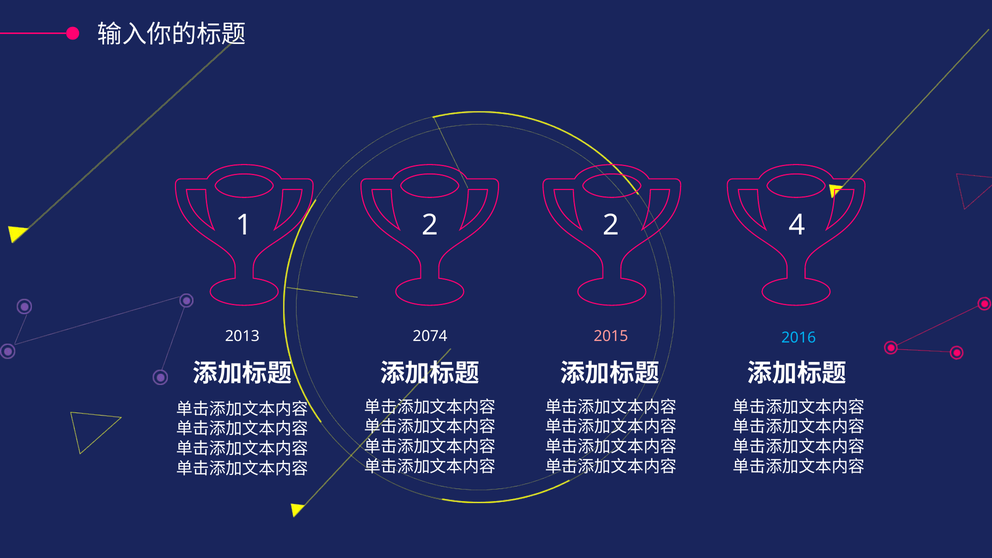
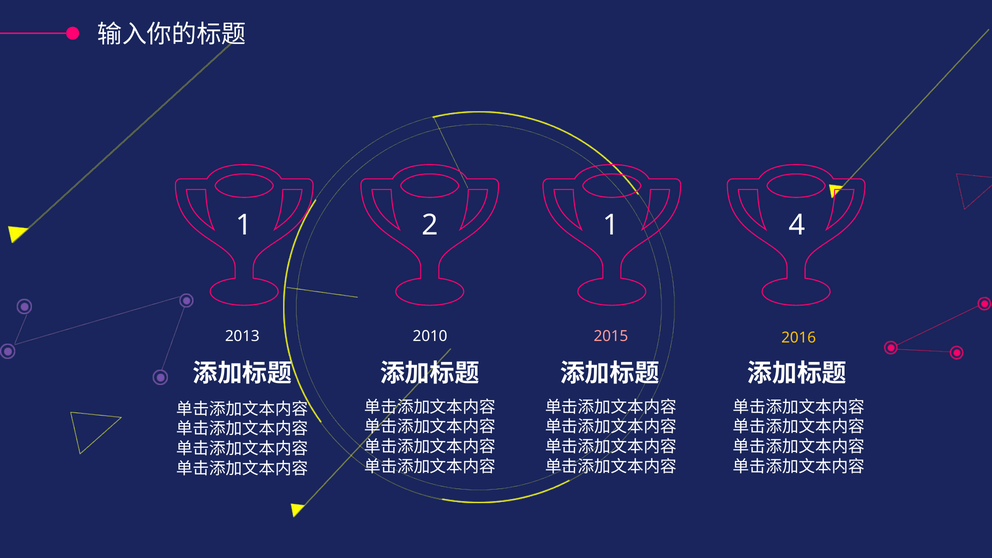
2 2: 2 -> 1
2074: 2074 -> 2010
2016 colour: light blue -> yellow
